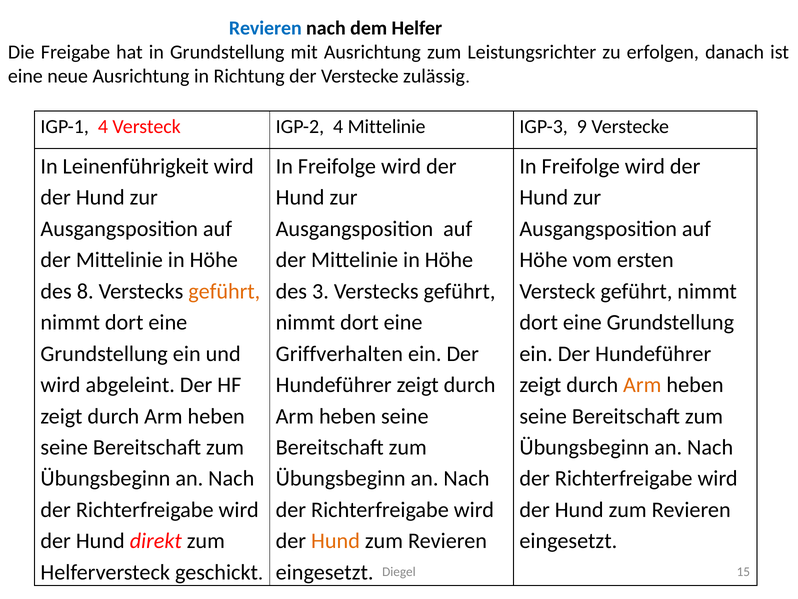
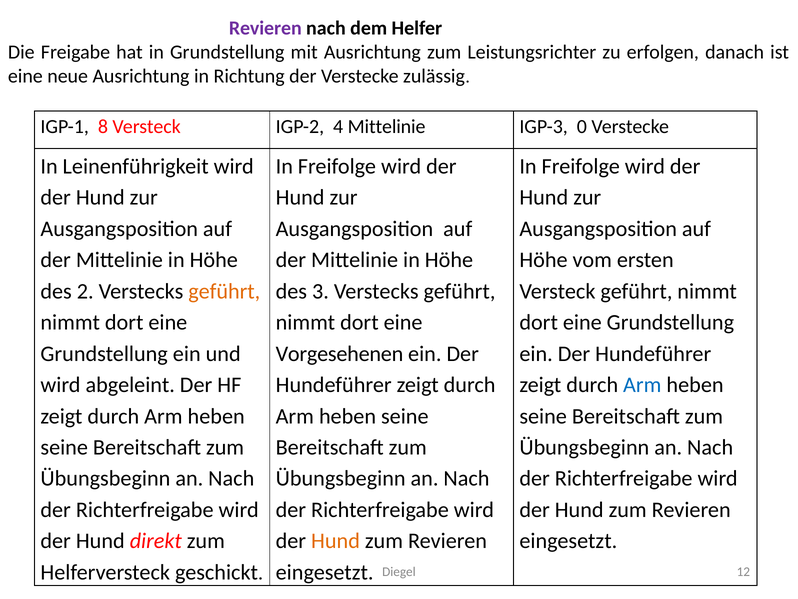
Revieren at (265, 28) colour: blue -> purple
IGP-1 4: 4 -> 8
9: 9 -> 0
8: 8 -> 2
Griffverhalten: Griffverhalten -> Vorgesehenen
Arm at (642, 385) colour: orange -> blue
15: 15 -> 12
